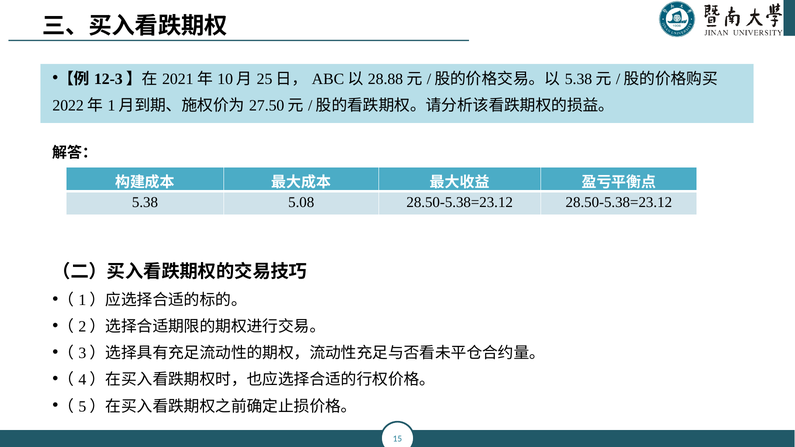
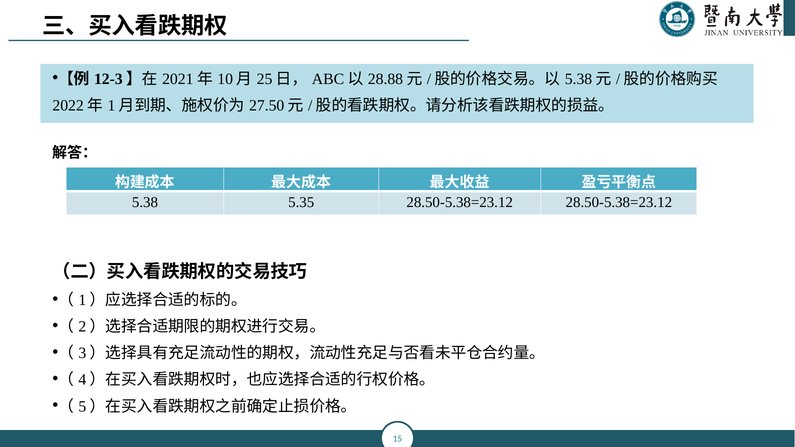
5.08: 5.08 -> 5.35
